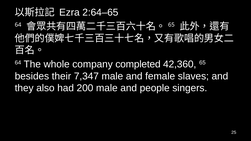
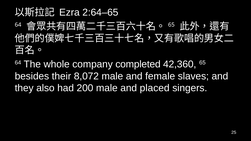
7,347: 7,347 -> 8,072
people: people -> placed
